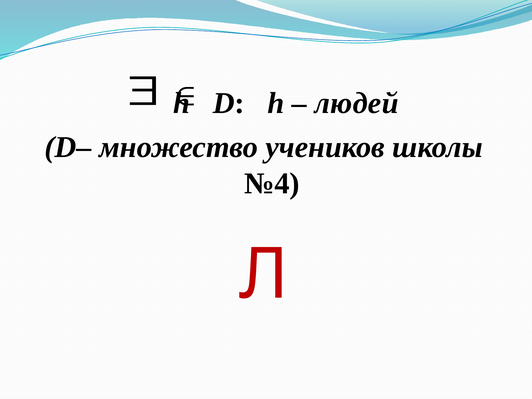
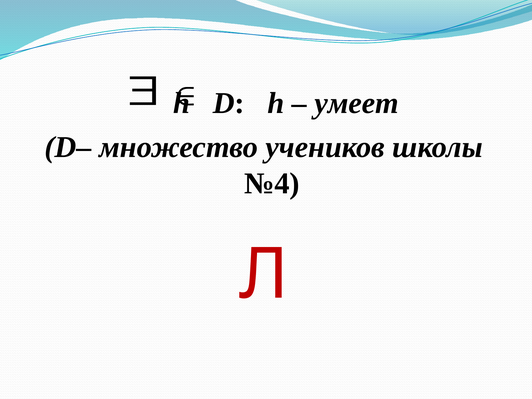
людей: людей -> умеет
